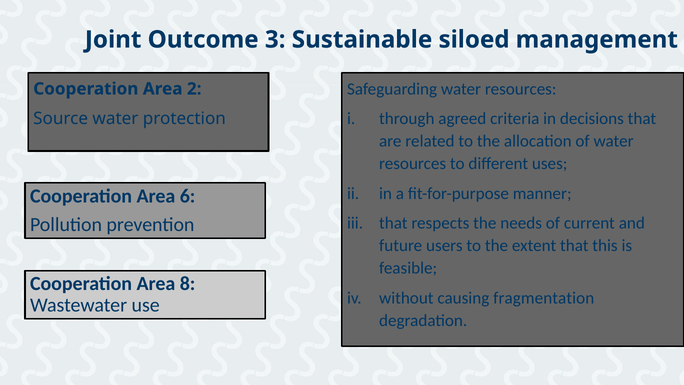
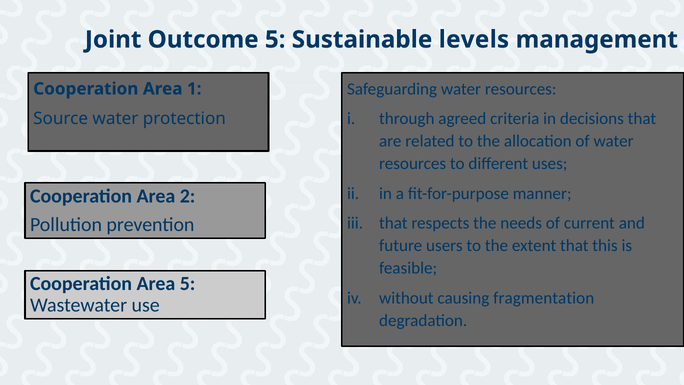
Outcome 3: 3 -> 5
siloed: siloed -> levels
2: 2 -> 1
6: 6 -> 2
Area 8: 8 -> 5
